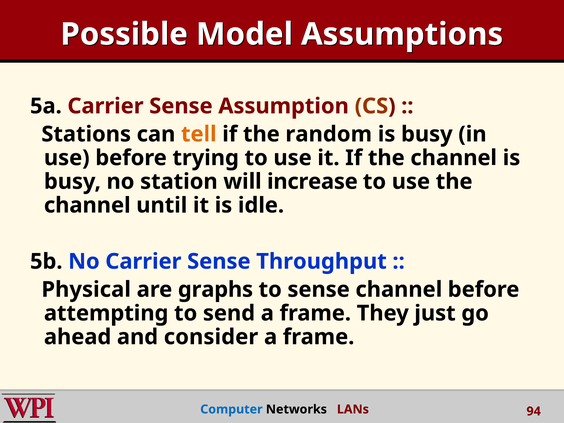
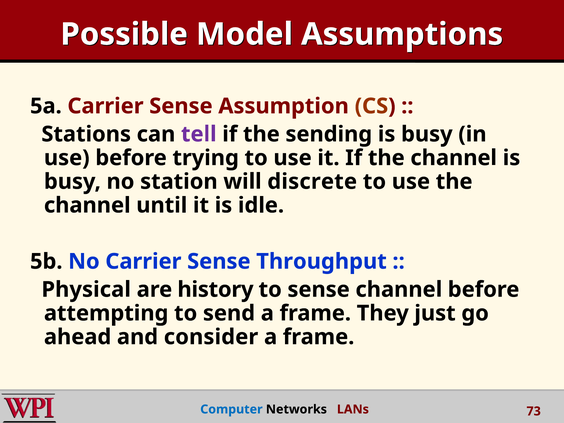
tell colour: orange -> purple
random: random -> sending
increase: increase -> discrete
graphs: graphs -> history
94: 94 -> 73
